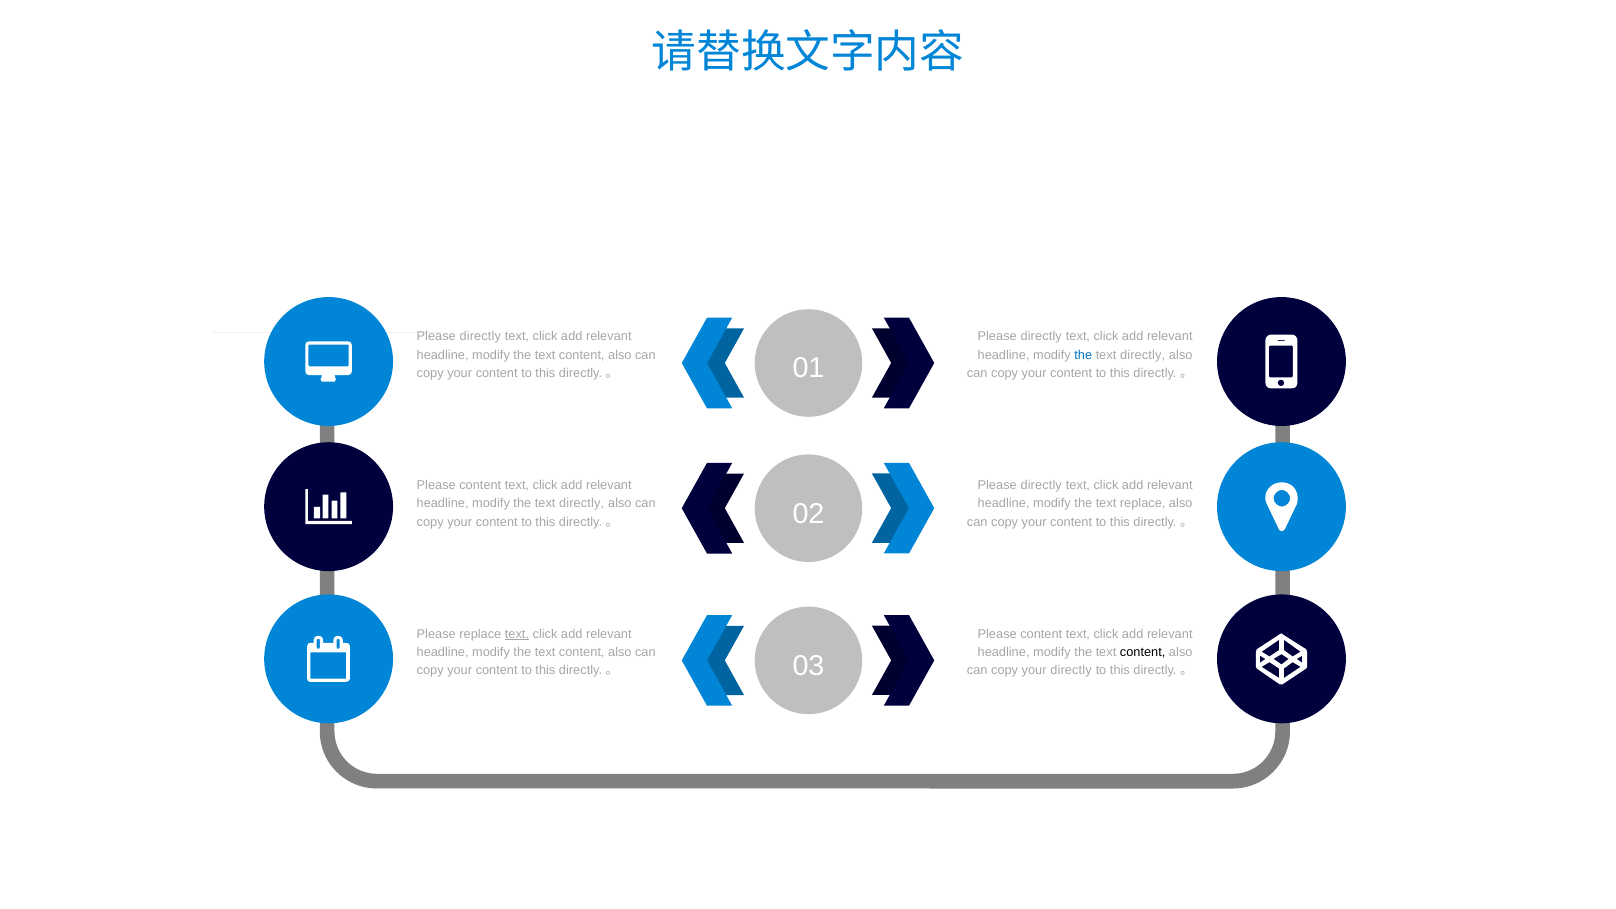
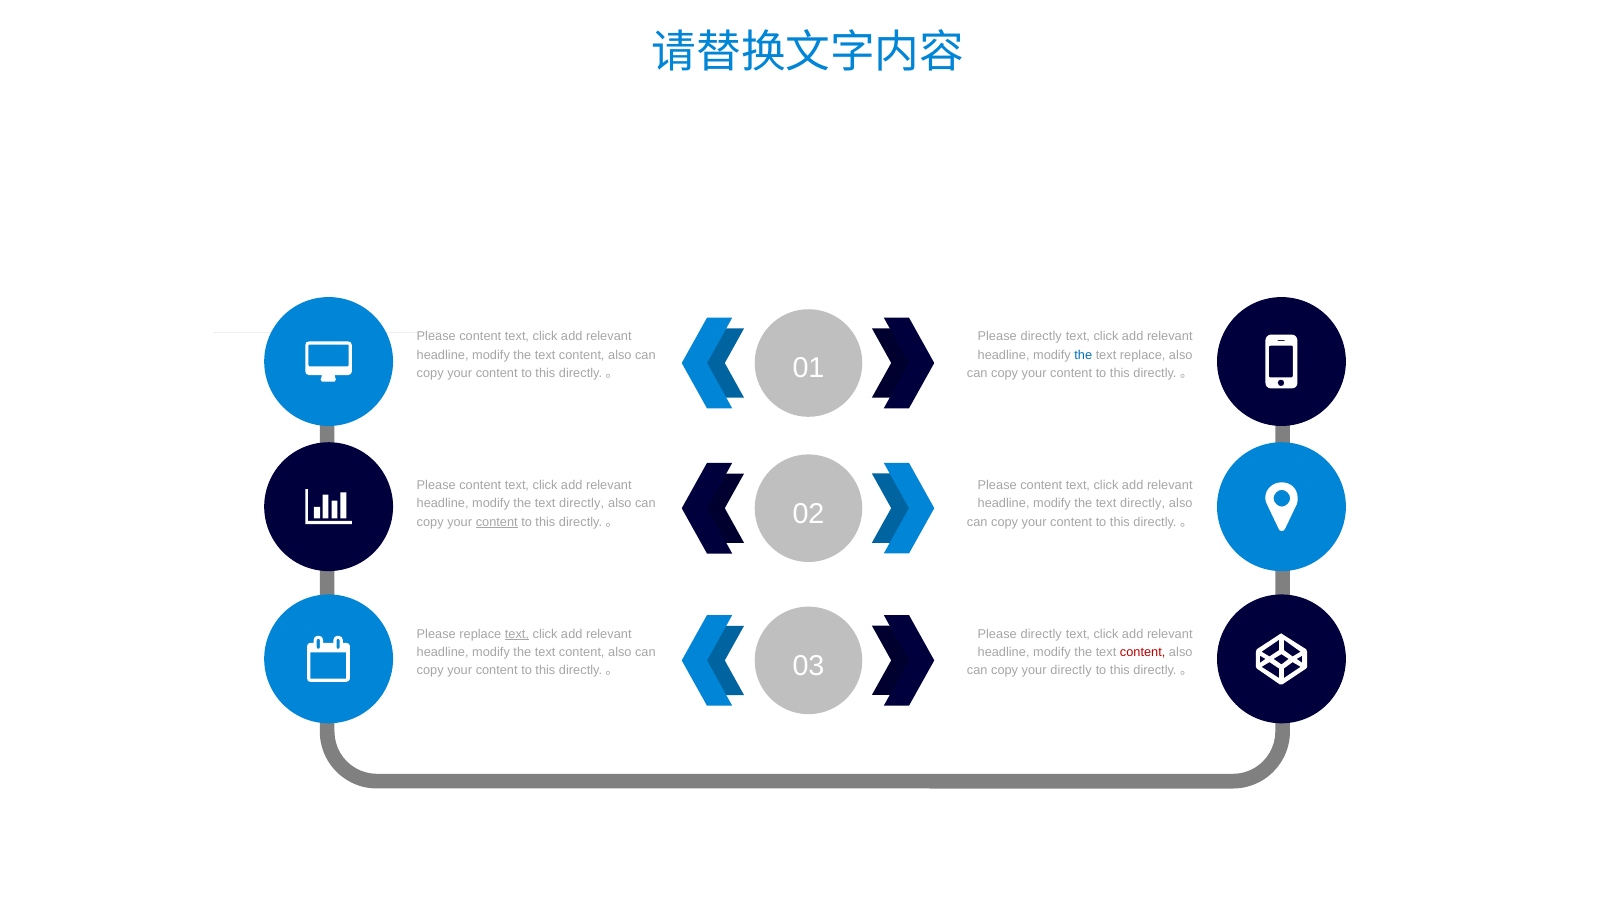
directly at (480, 337): directly -> content
directly at (1143, 355): directly -> replace
directly at (1041, 485): directly -> content
replace at (1143, 504): replace -> directly
content at (497, 522) underline: none -> present
content at (1041, 634): content -> directly
content at (1143, 652) colour: black -> red
